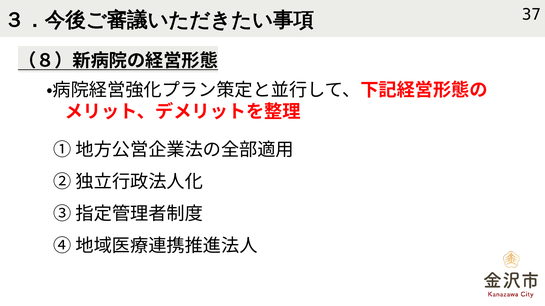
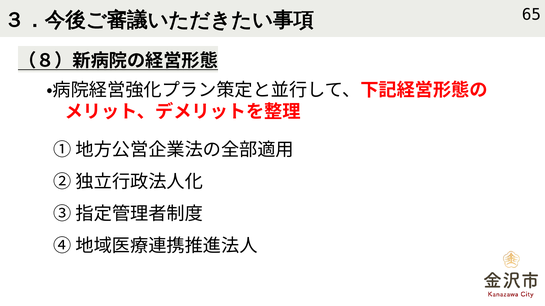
37: 37 -> 65
